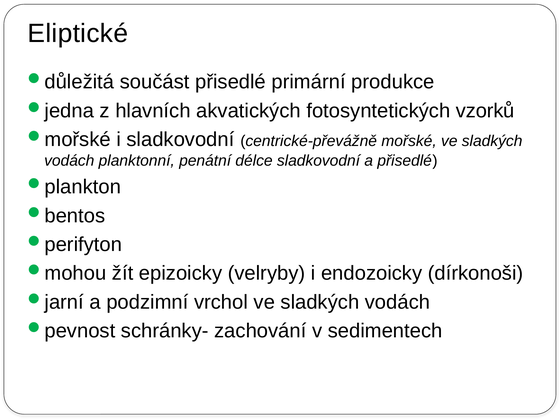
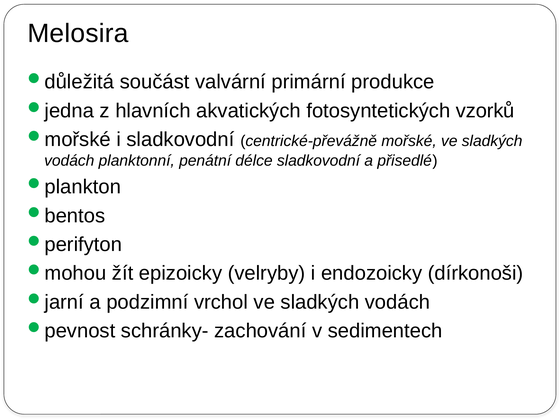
Eliptické: Eliptické -> Melosira
součást přisedlé: přisedlé -> valvární
